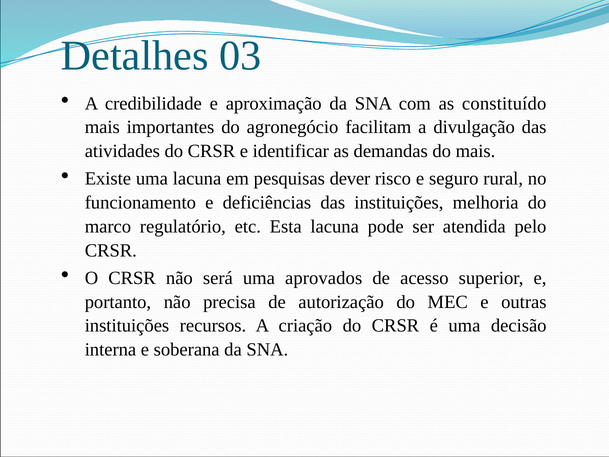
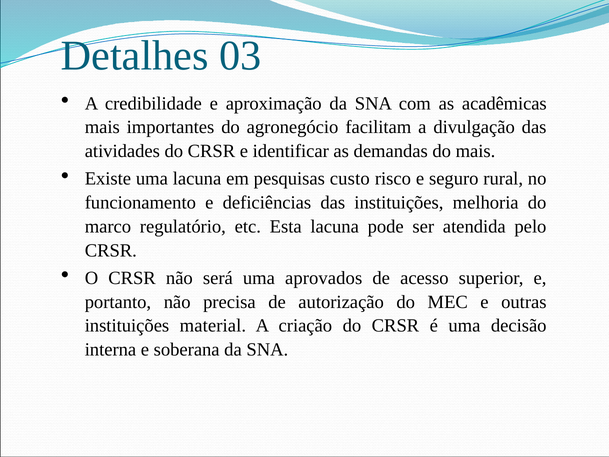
constituído: constituído -> acadêmicas
dever: dever -> custo
recursos: recursos -> material
